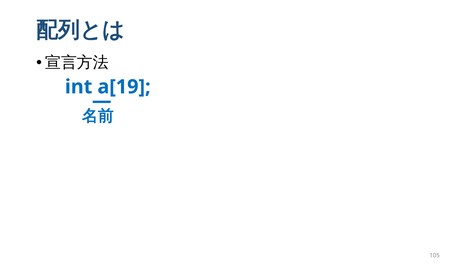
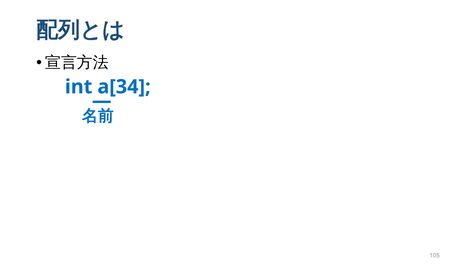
a[19: a[19 -> a[34
